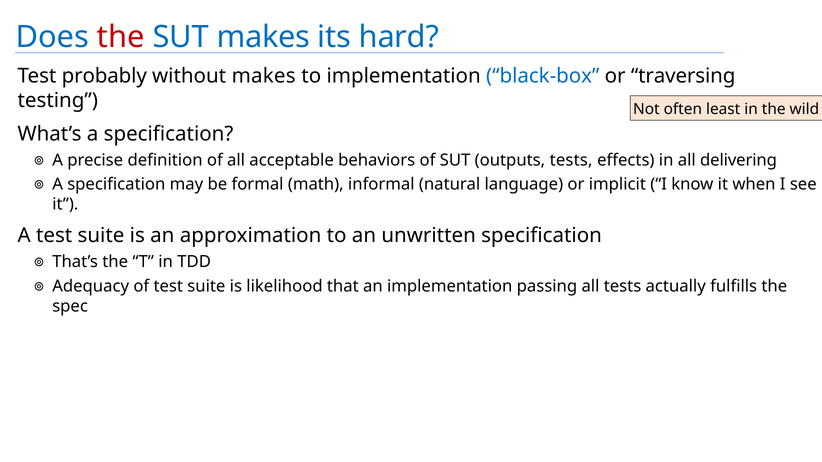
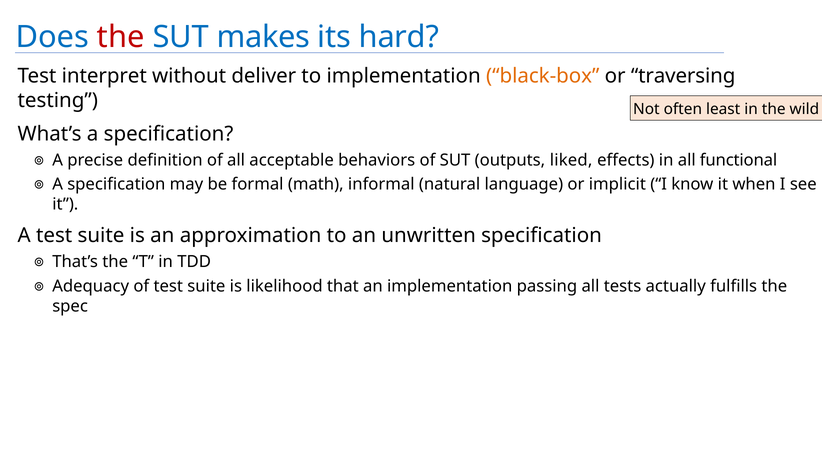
probably: probably -> interpret
without makes: makes -> deliver
black-box colour: blue -> orange
outputs tests: tests -> liked
delivering: delivering -> functional
